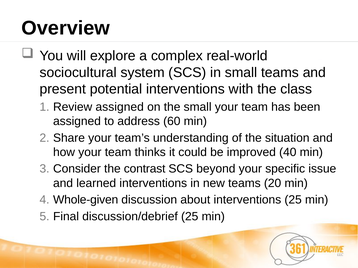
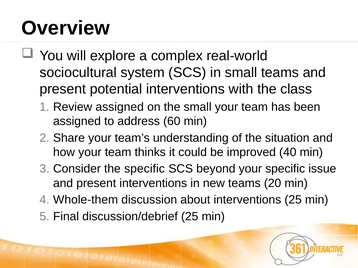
the contrast: contrast -> specific
learned at (96, 183): learned -> present
Whole-given: Whole-given -> Whole-them
